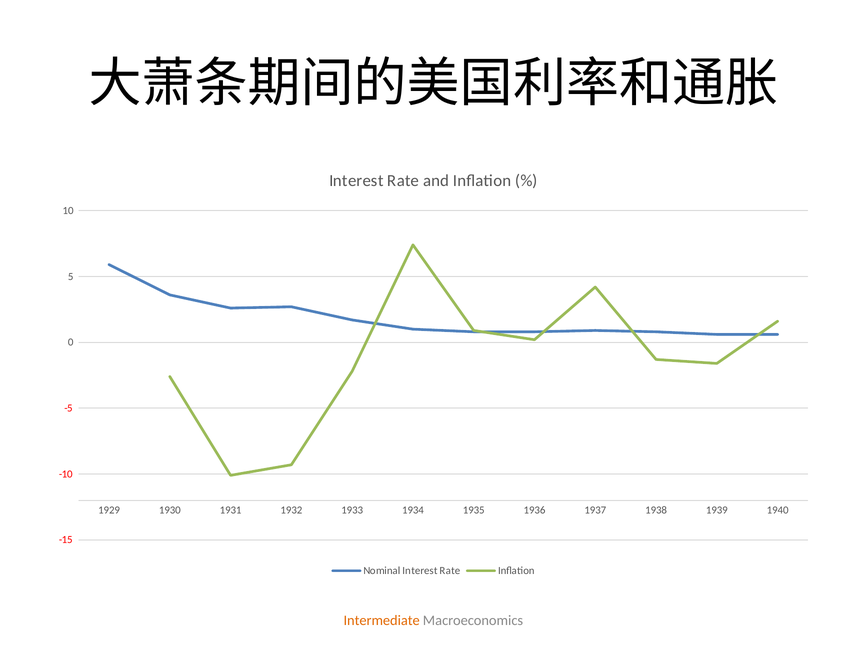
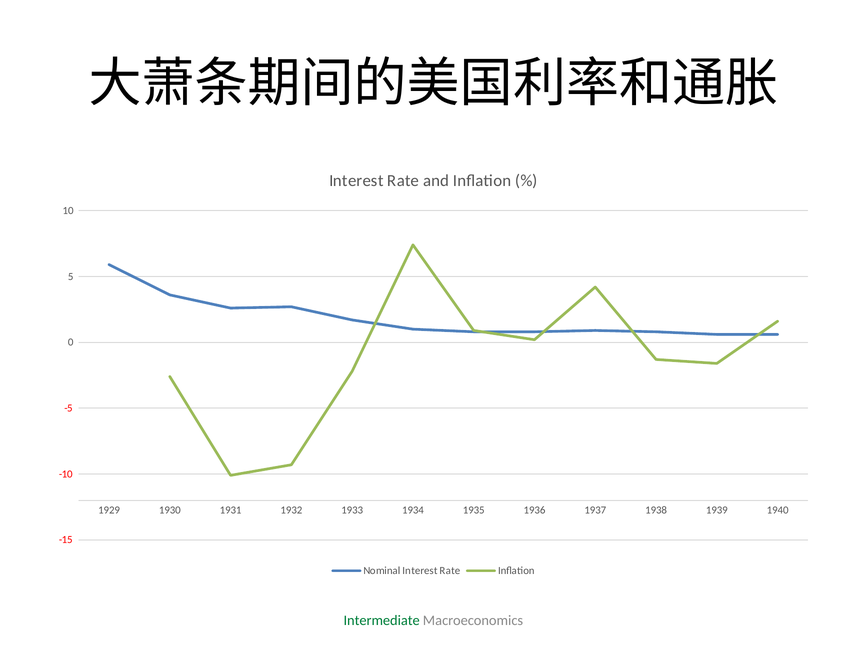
Intermediate colour: orange -> green
